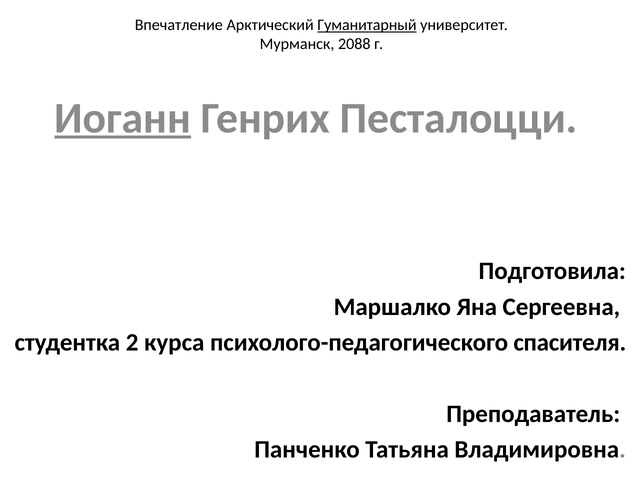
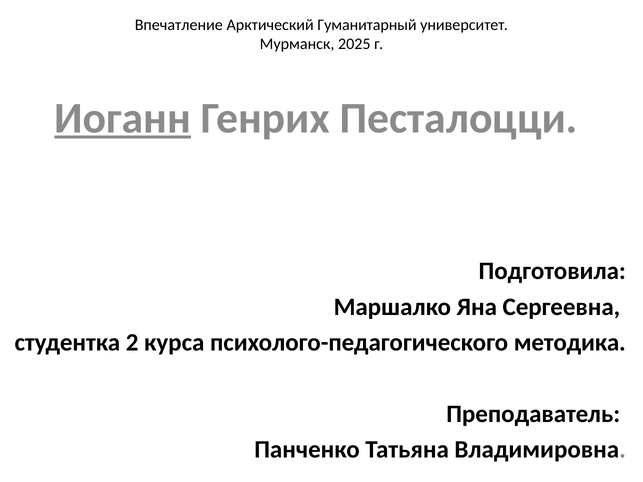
Гуманитарный underline: present -> none
2088: 2088 -> 2025
спасителя: спасителя -> методика
